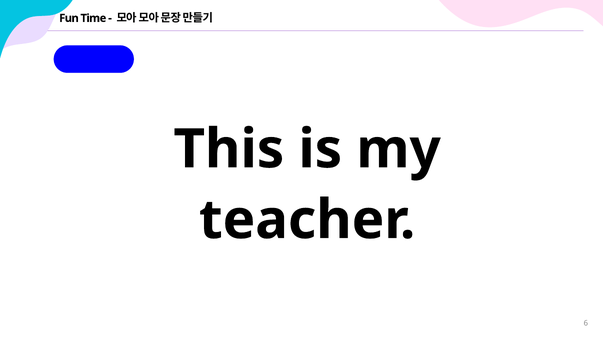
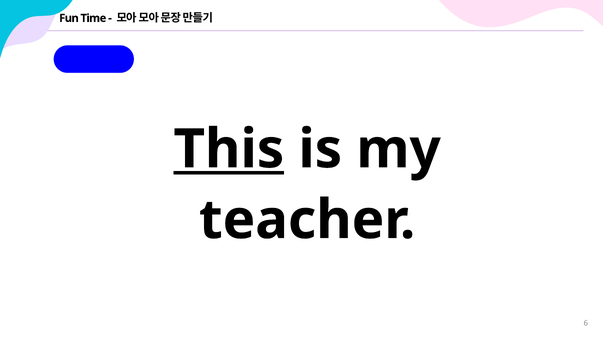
This underline: none -> present
